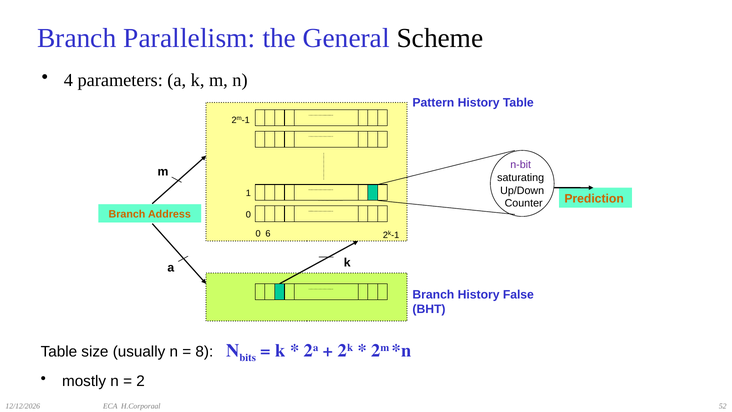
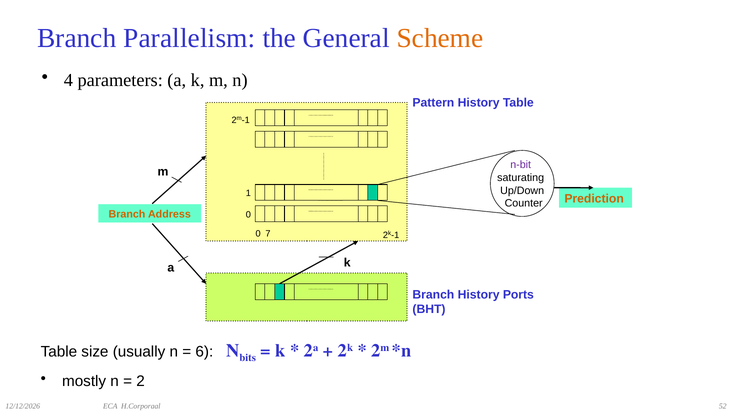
Scheme colour: black -> orange
6: 6 -> 7
False: False -> Ports
8: 8 -> 6
